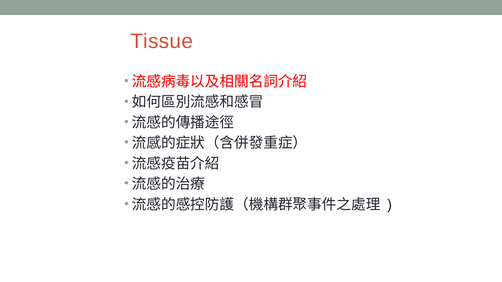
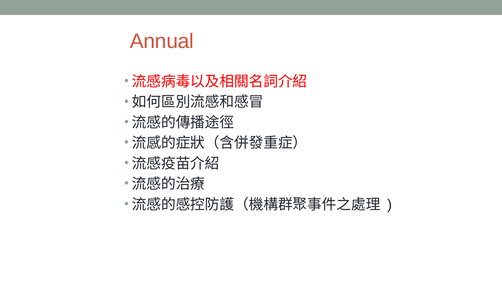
Tissue: Tissue -> Annual
